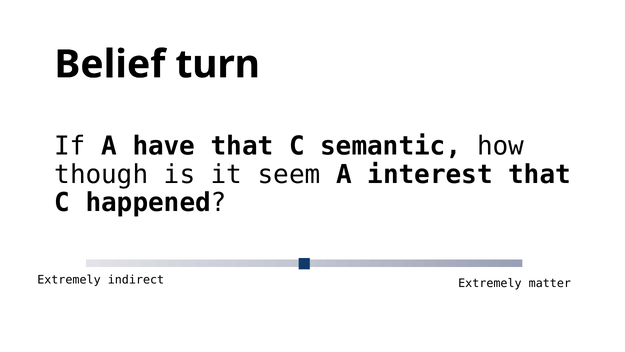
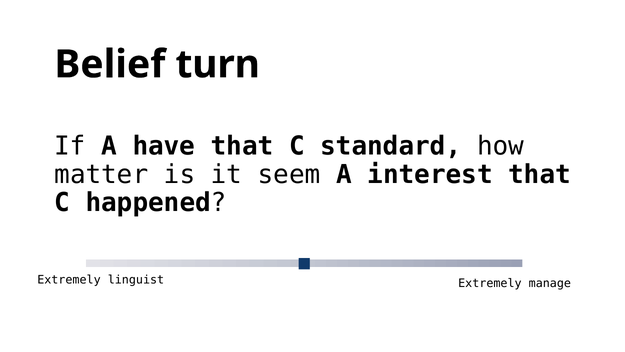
semantic: semantic -> standard
though: though -> matter
indirect: indirect -> linguist
matter: matter -> manage
